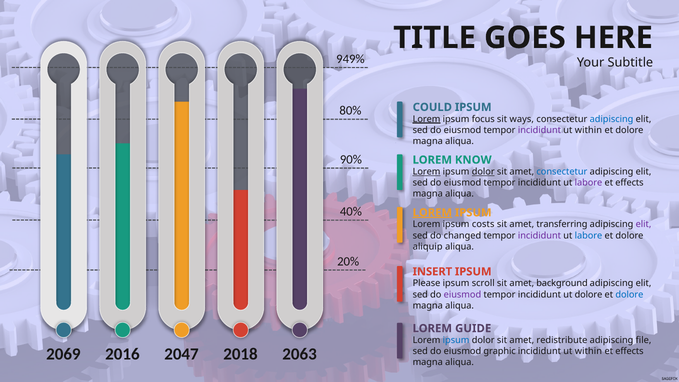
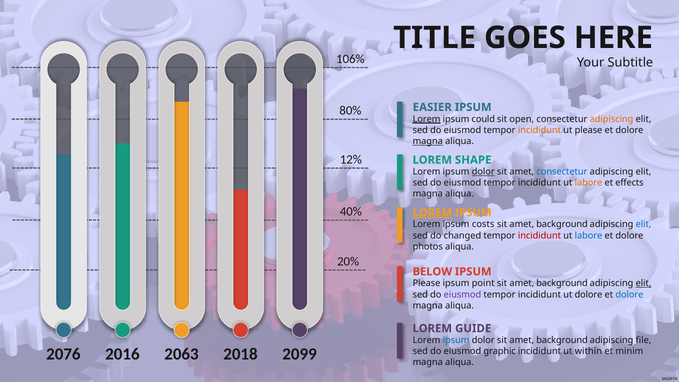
949%: 949% -> 106%
COULD: COULD -> EASIER
focus: focus -> could
ways: ways -> open
adipiscing at (612, 119) colour: blue -> orange
incididunt at (539, 130) colour: purple -> orange
within at (588, 130): within -> please
magna at (428, 141) underline: none -> present
90%: 90% -> 12%
KNOW: KNOW -> SHAPE
Lorem at (427, 172) underline: present -> none
labore at (588, 183) colour: purple -> orange
transferring at (562, 224): transferring -> background
elit at (644, 224) colour: purple -> blue
incididunt at (539, 235) colour: purple -> red
aliquip: aliquip -> photos
INSERT: INSERT -> BELOW
scroll: scroll -> point
elit at (644, 283) underline: none -> present
dolor sit amet redistribute: redistribute -> background
2069: 2069 -> 2076
2047: 2047 -> 2063
2063: 2063 -> 2099
effects at (629, 351): effects -> minim
